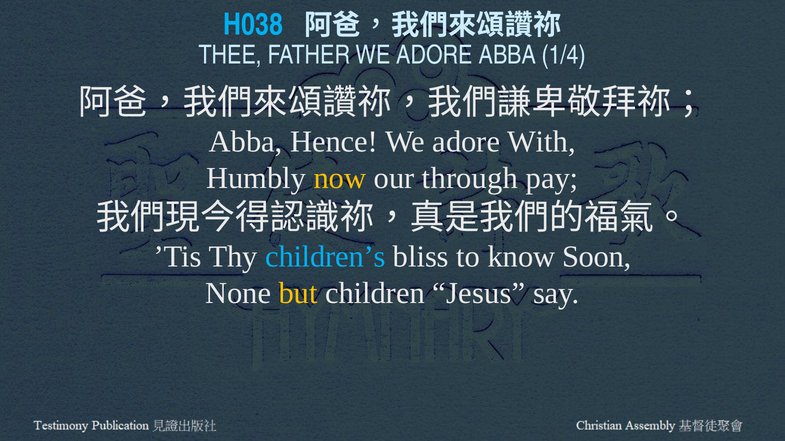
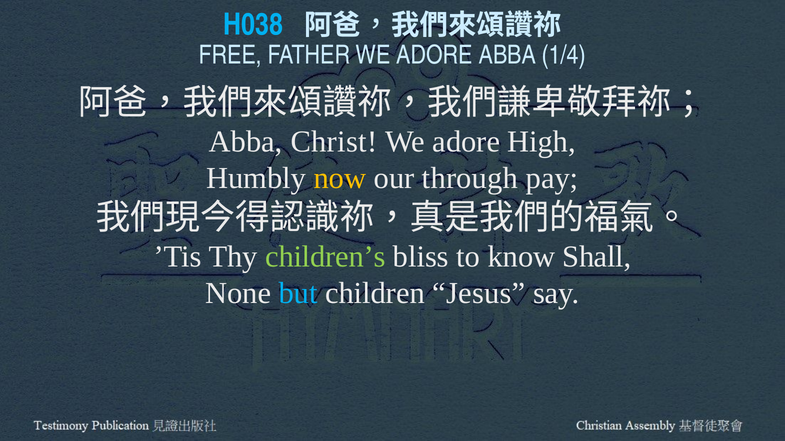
THEE: THEE -> FREE
Hence: Hence -> Christ
With: With -> High
children’s colour: light blue -> light green
Soon: Soon -> Shall
but colour: yellow -> light blue
